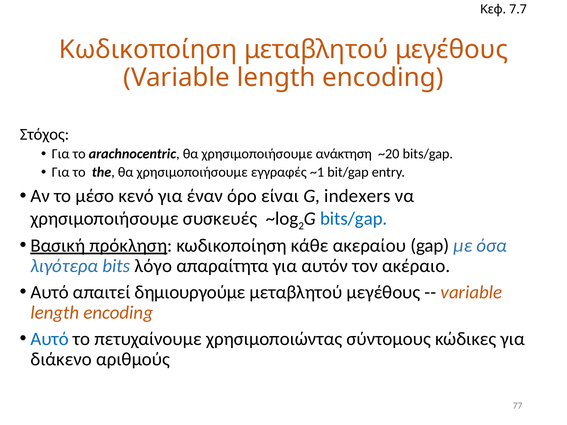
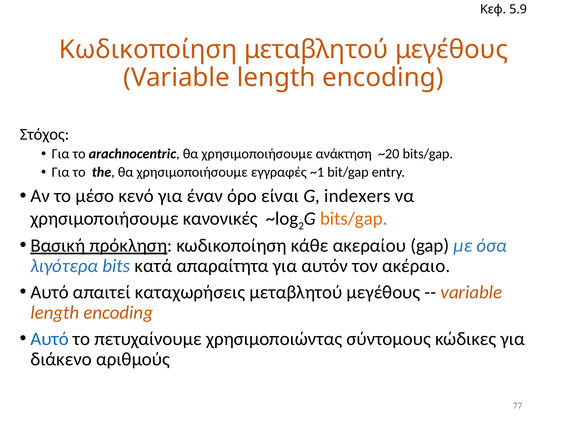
7.7: 7.7 -> 5.9
συσκευές: συσκευές -> κανονικές
bits/gap at (354, 219) colour: blue -> orange
λόγο: λόγο -> κατά
δημιουργούμε: δημιουργούμε -> καταχωρήσεις
